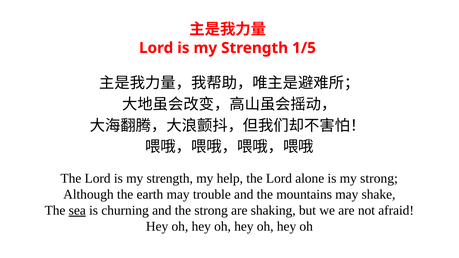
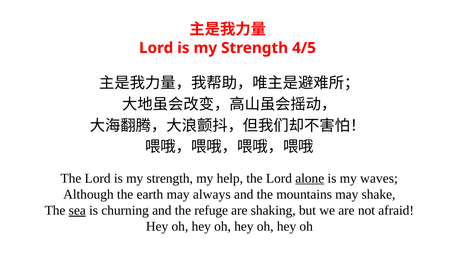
1/5: 1/5 -> 4/5
alone underline: none -> present
my strong: strong -> waves
trouble: trouble -> always
the strong: strong -> refuge
